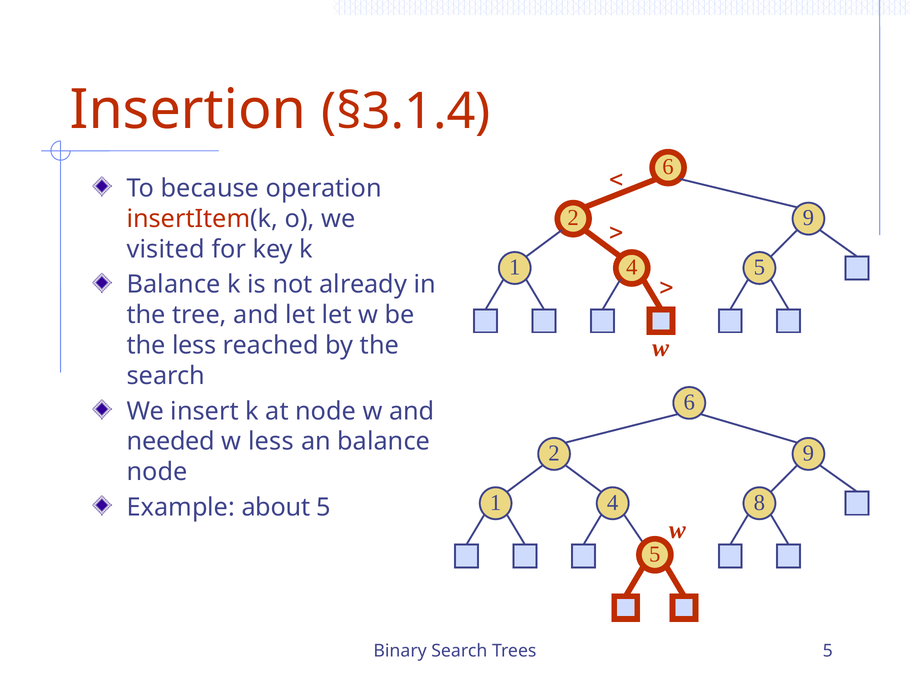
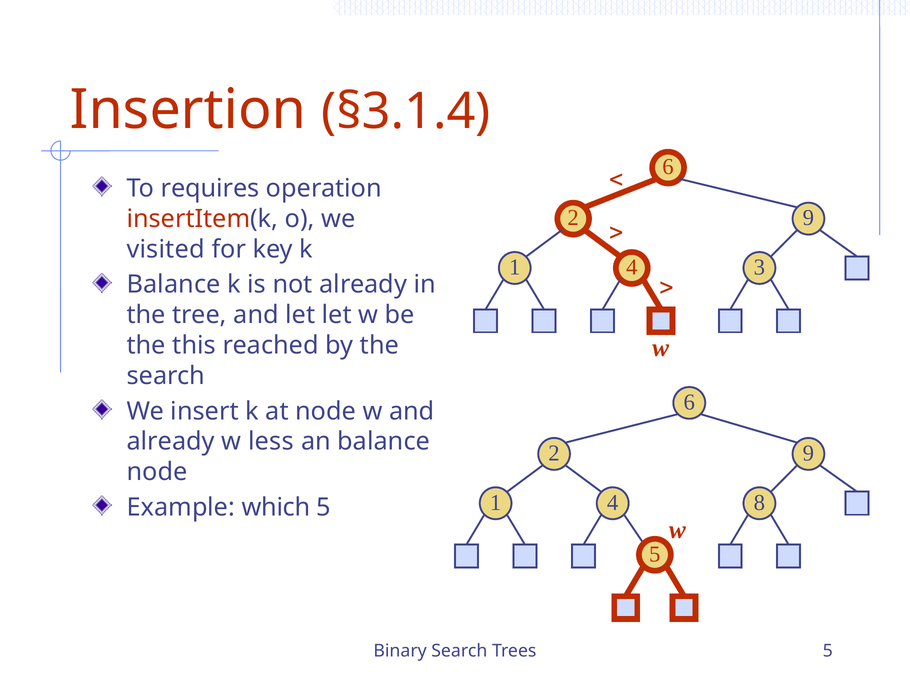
because: because -> requires
1 5: 5 -> 3
the less: less -> this
needed at (171, 441): needed -> already
about: about -> which
